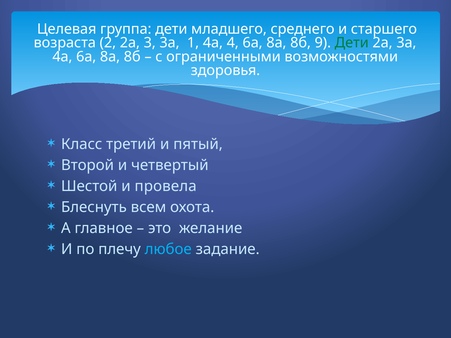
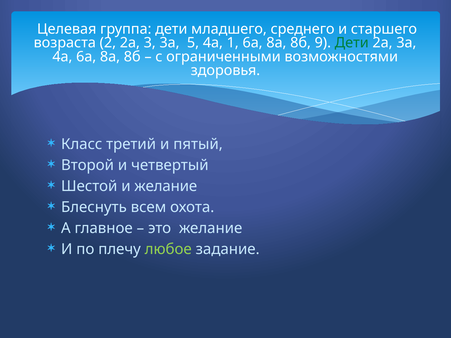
1: 1 -> 5
4: 4 -> 1
и провела: провела -> желание
любое colour: light blue -> light green
